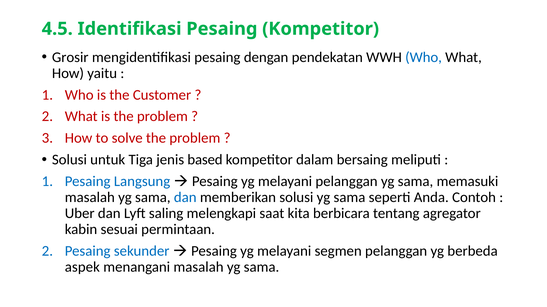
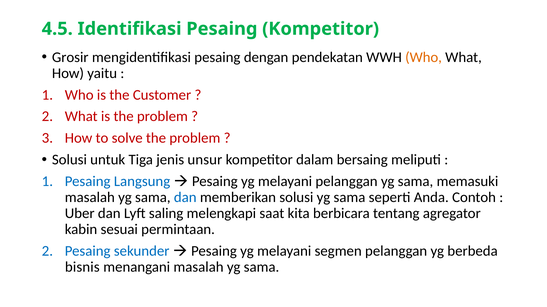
Who at (424, 57) colour: blue -> orange
based: based -> unsur
aspek: aspek -> bisnis
